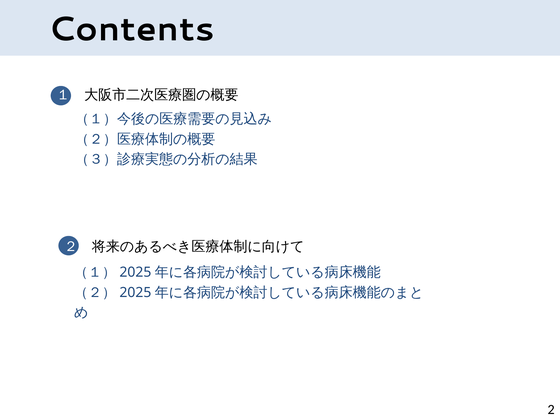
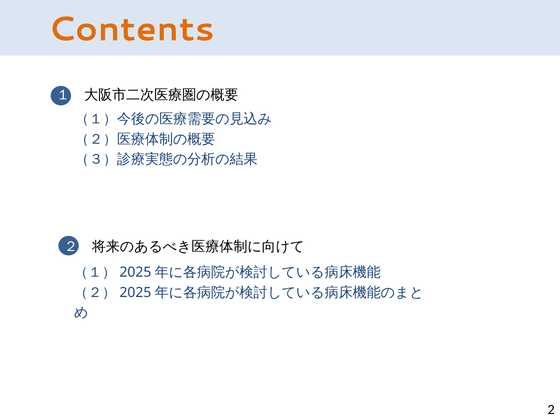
Contents colour: black -> orange
